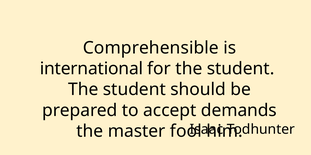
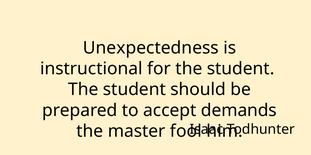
Comprehensible: Comprehensible -> Unexpectedness
international: international -> instructional
